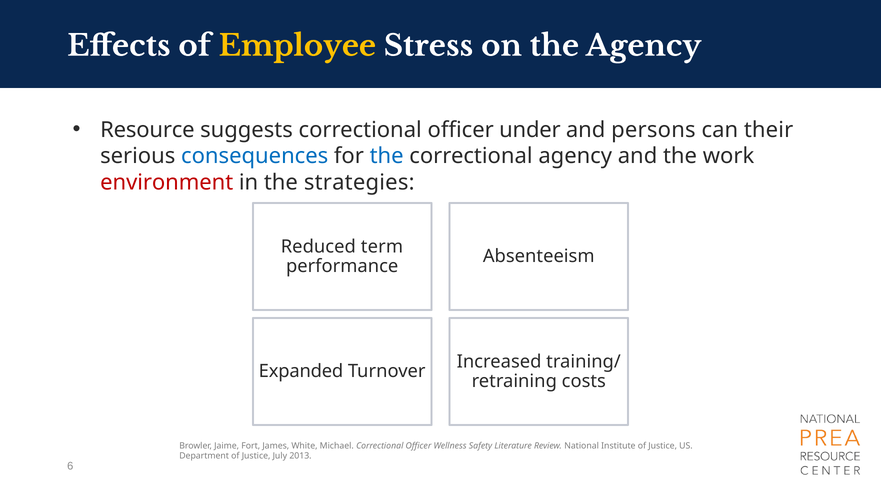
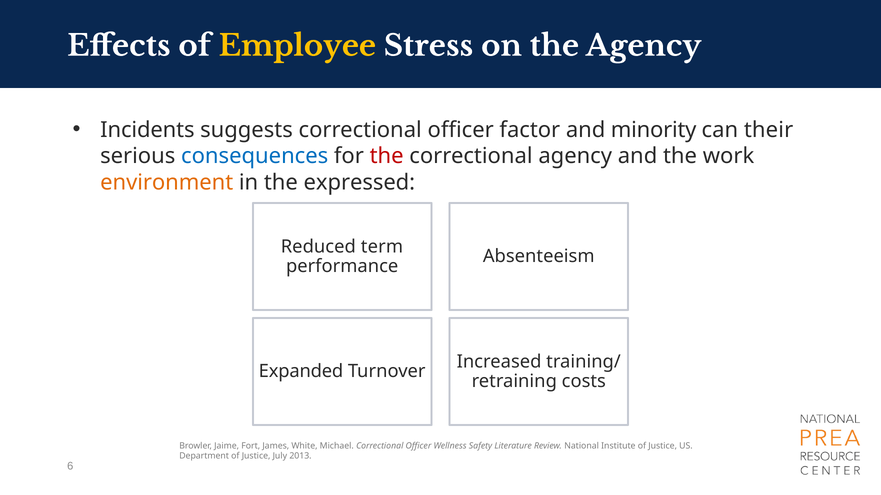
Resource: Resource -> Incidents
under: under -> factor
persons: persons -> minority
the at (387, 156) colour: blue -> red
environment colour: red -> orange
strategies: strategies -> expressed
